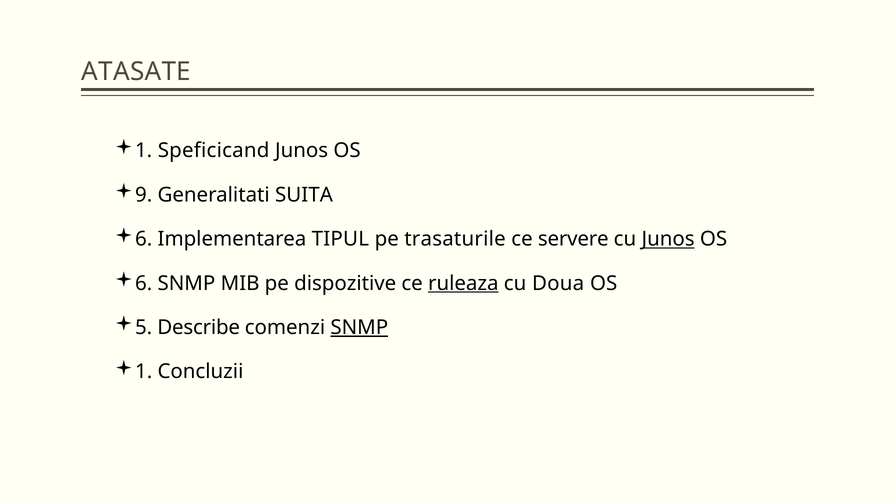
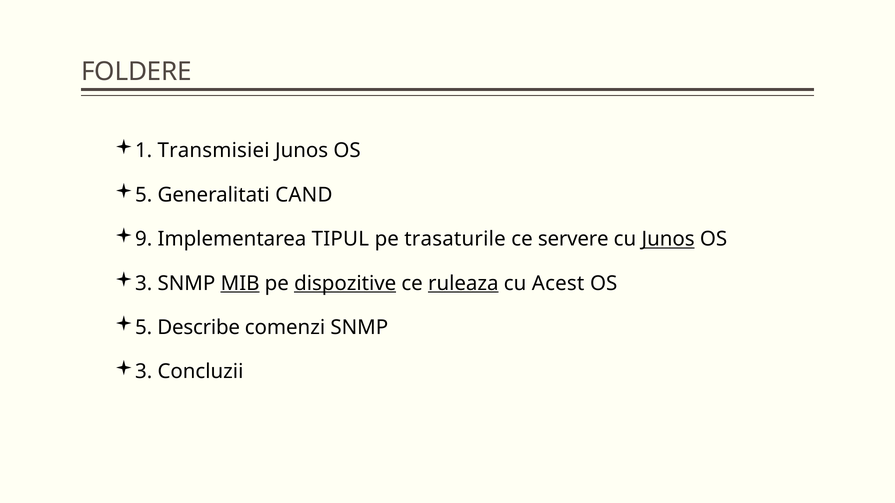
ATASATE: ATASATE -> FOLDERE
Speficicand: Speficicand -> Transmisiei
9 at (144, 195): 9 -> 5
SUITA: SUITA -> CAND
6 at (144, 239): 6 -> 9
6 at (144, 284): 6 -> 3
MIB underline: none -> present
dispozitive underline: none -> present
Doua: Doua -> Acest
SNMP at (359, 328) underline: present -> none
1 at (144, 372): 1 -> 3
